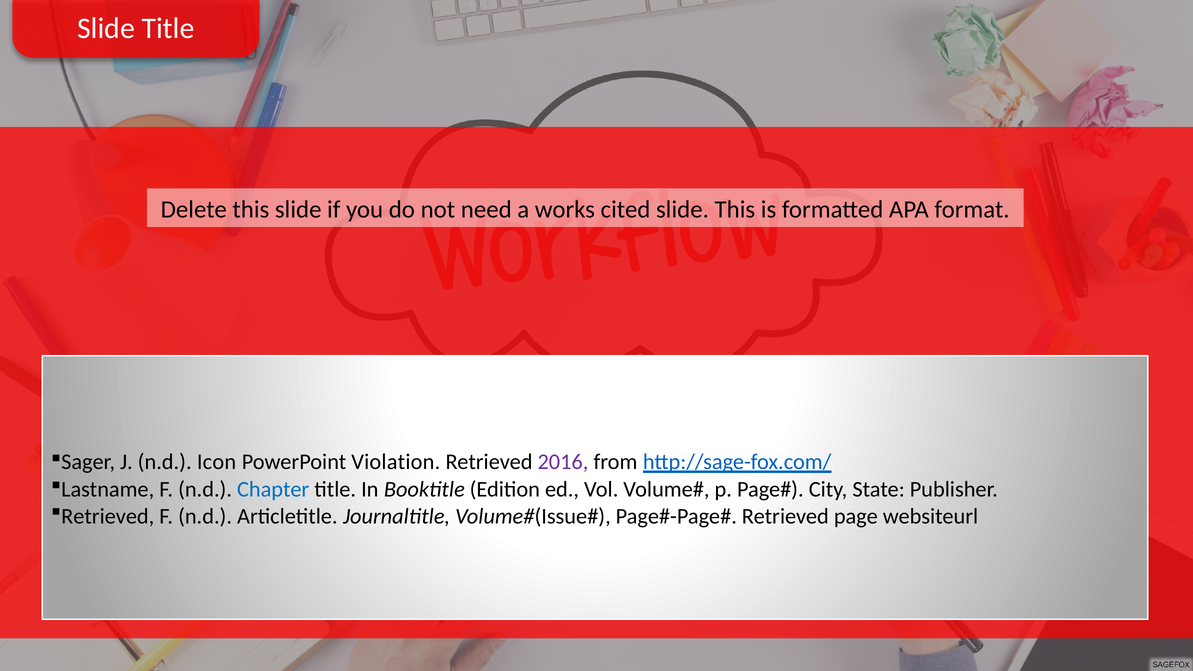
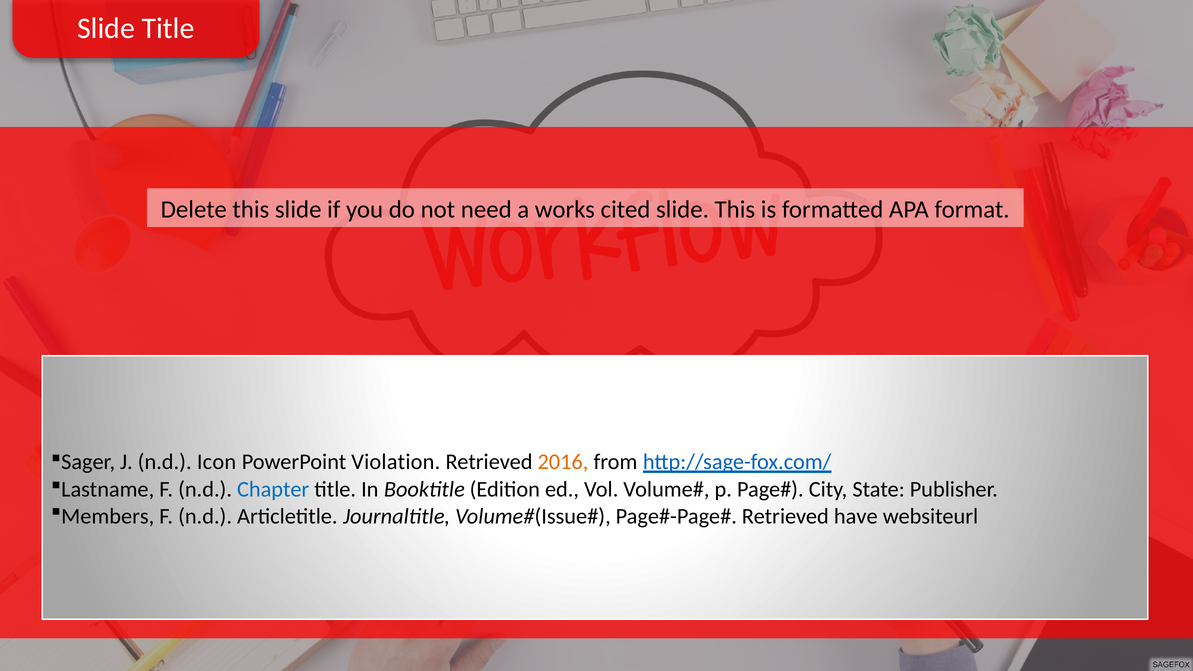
2016 colour: purple -> orange
Retrieved at (108, 516): Retrieved -> Members
page: page -> have
